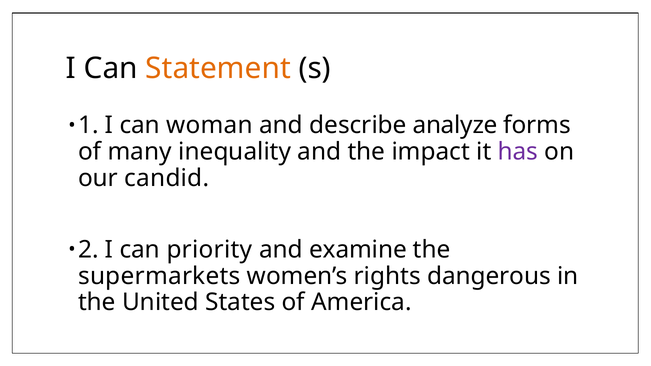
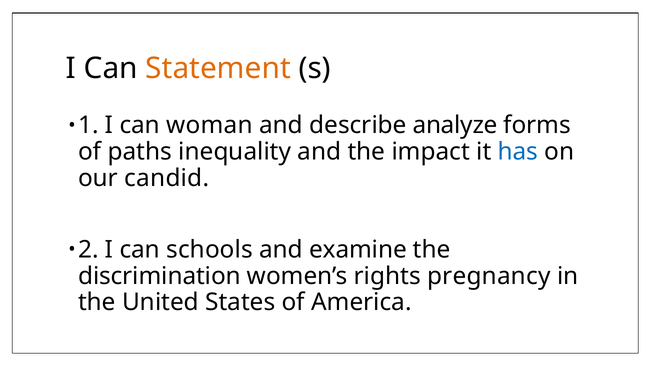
many: many -> paths
has colour: purple -> blue
priority: priority -> schools
supermarkets: supermarkets -> discrimination
dangerous: dangerous -> pregnancy
